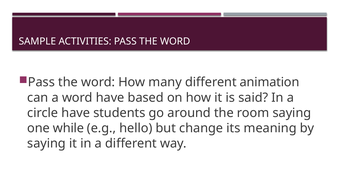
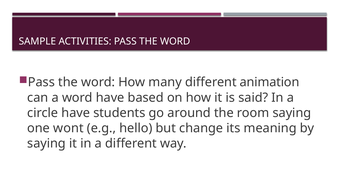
while: while -> wont
